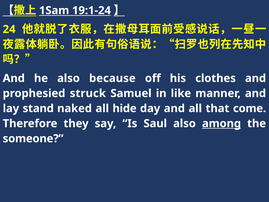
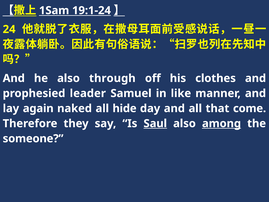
because: because -> through
struck: struck -> leader
stand: stand -> again
Saul underline: none -> present
